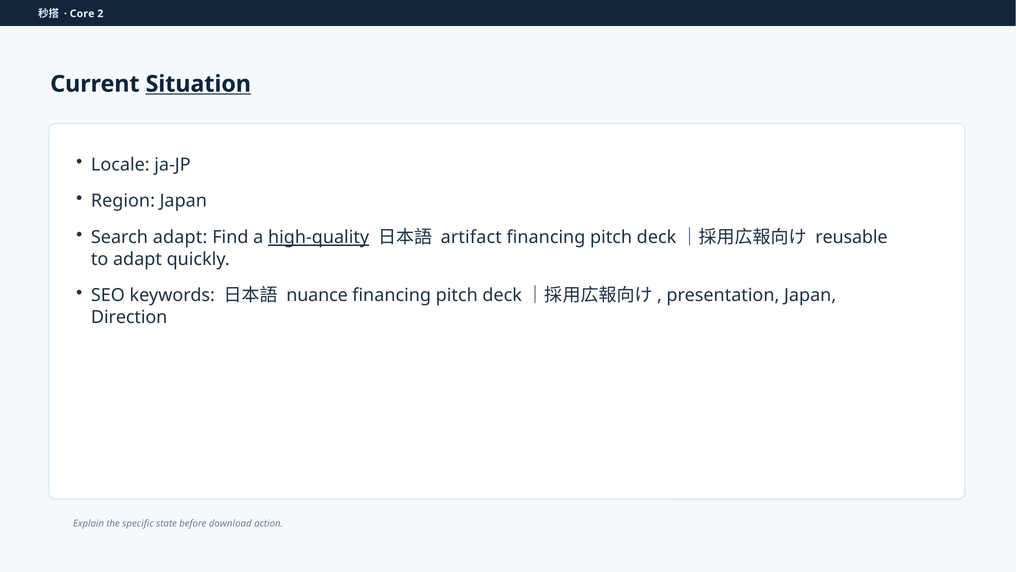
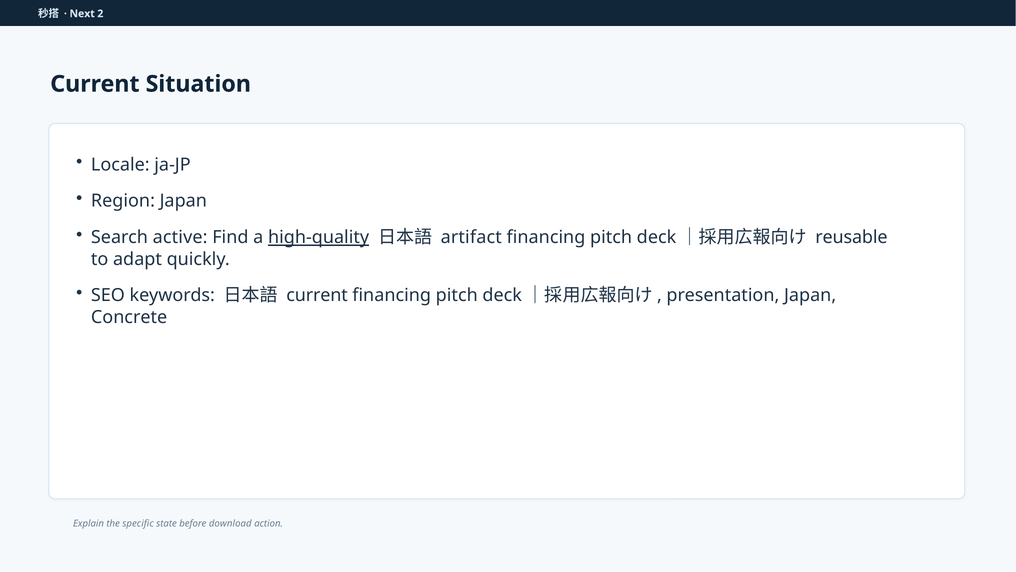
Core: Core -> Next
Situation underline: present -> none
Search adapt: adapt -> active
nuance at (317, 295): nuance -> current
Direction: Direction -> Concrete
